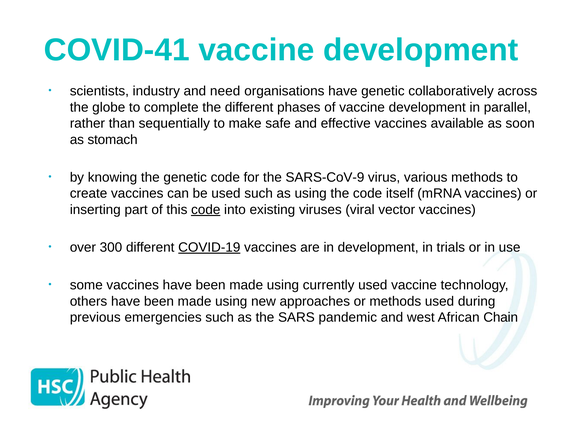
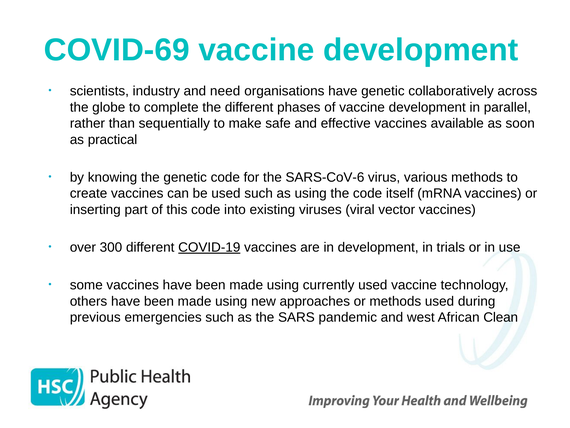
COVID-41: COVID-41 -> COVID-69
stomach: stomach -> practical
SARS-CoV-9: SARS-CoV-9 -> SARS-CoV-6
code at (206, 209) underline: present -> none
Chain: Chain -> Clean
